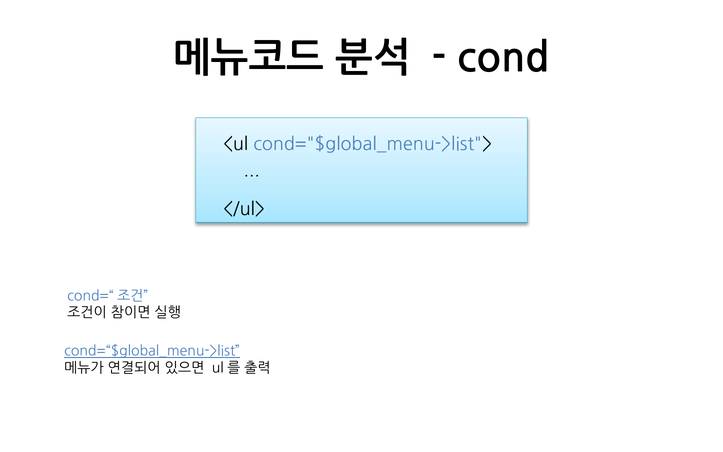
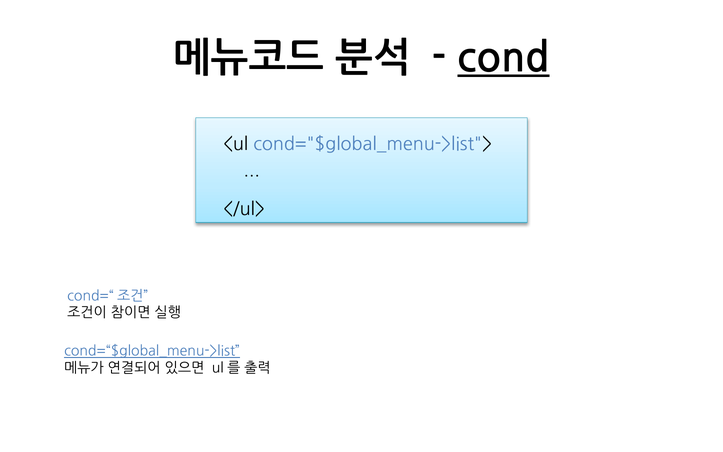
cond underline: none -> present
